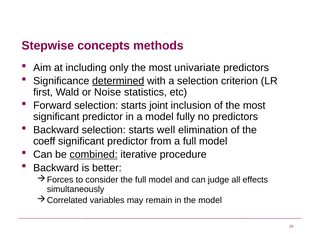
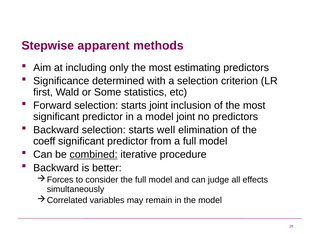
concepts: concepts -> apparent
univariate: univariate -> estimating
determined underline: present -> none
Noise: Noise -> Some
model fully: fully -> joint
